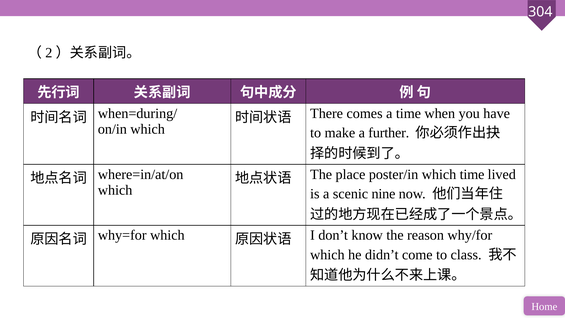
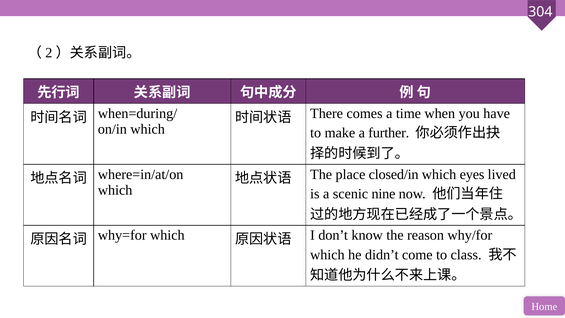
poster/in: poster/in -> closed/in
which time: time -> eyes
